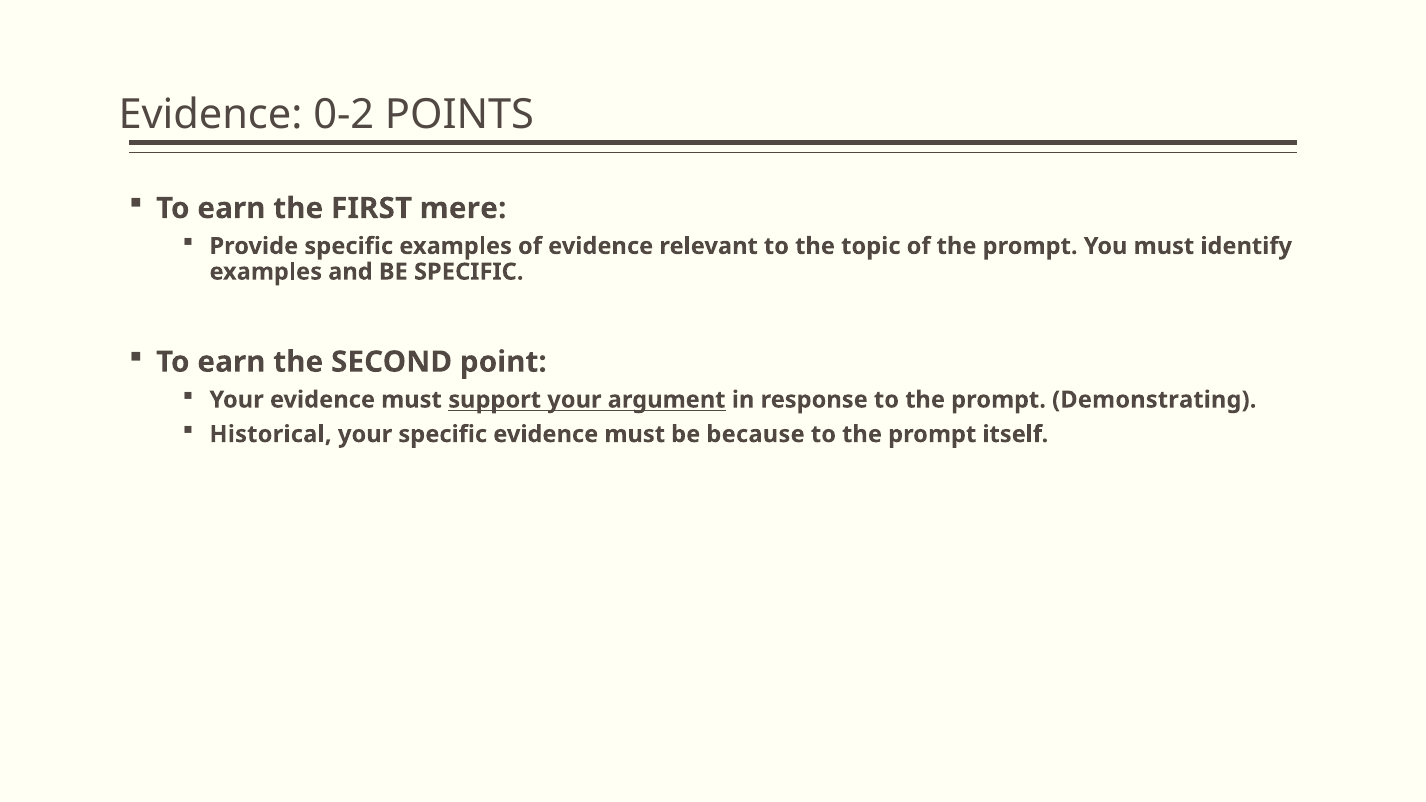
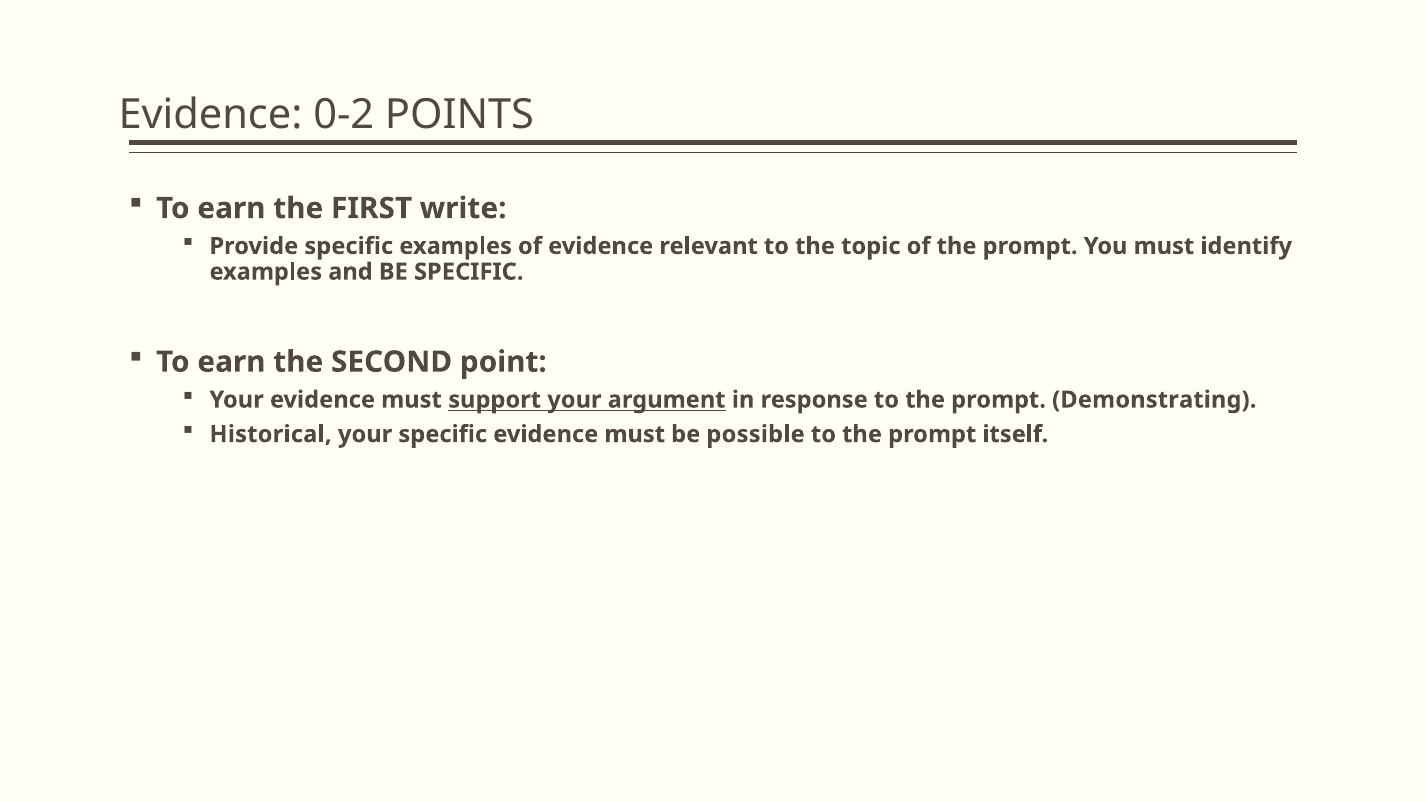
mere: mere -> write
because: because -> possible
